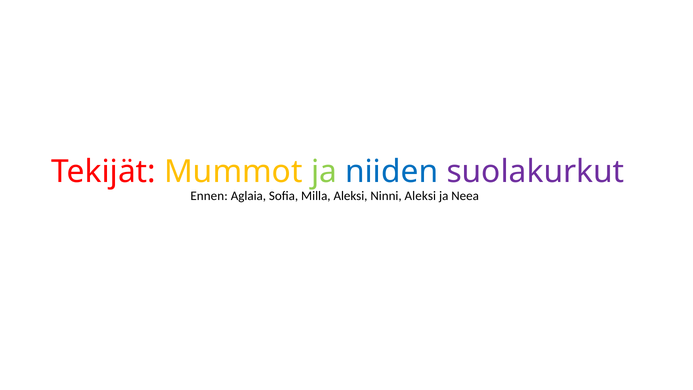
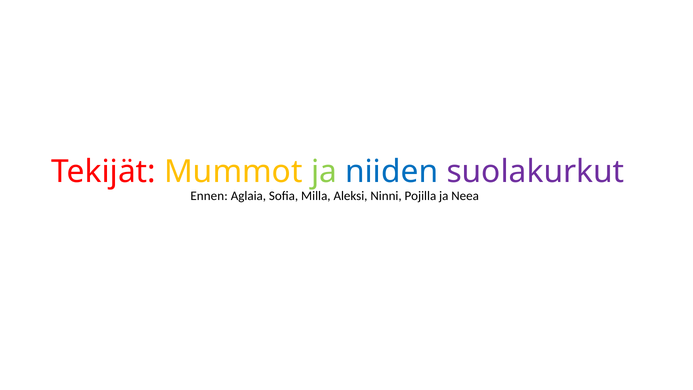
Ninni Aleksi: Aleksi -> Pojilla
